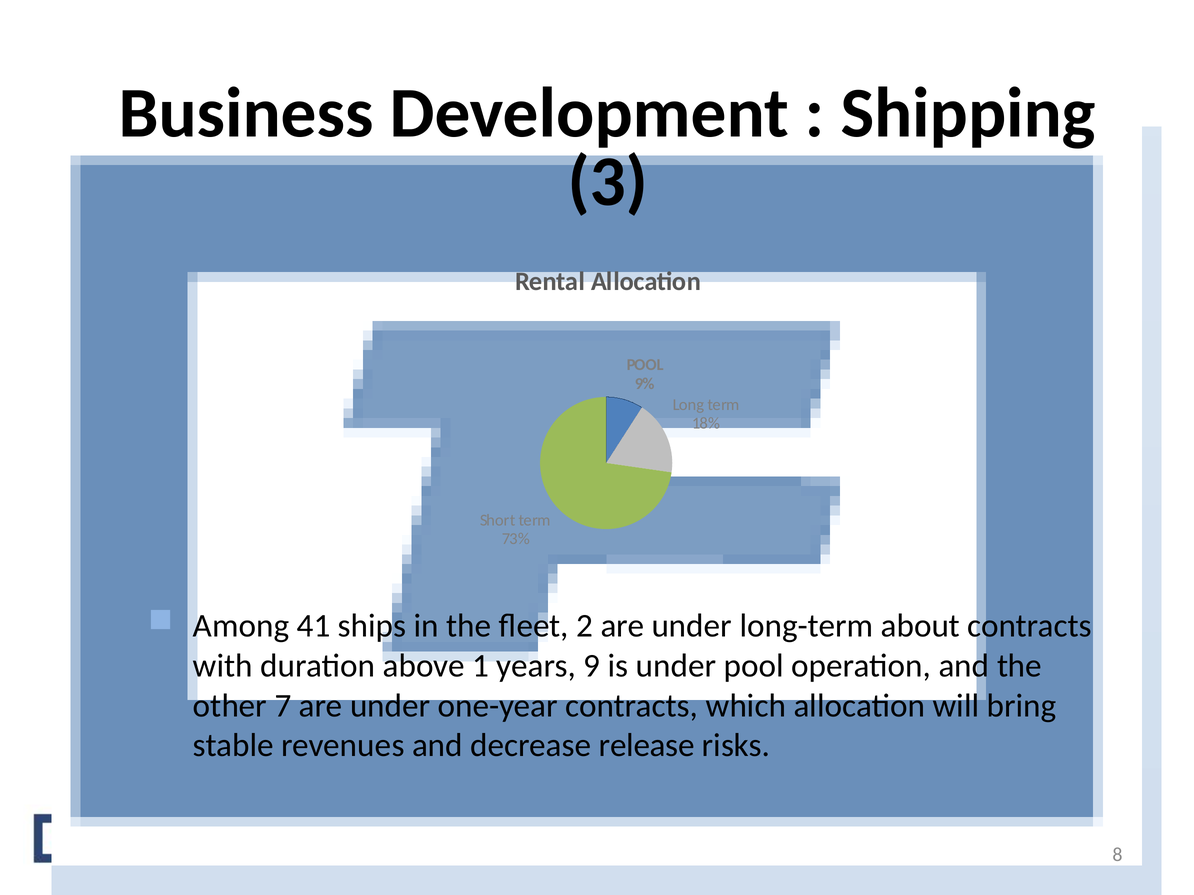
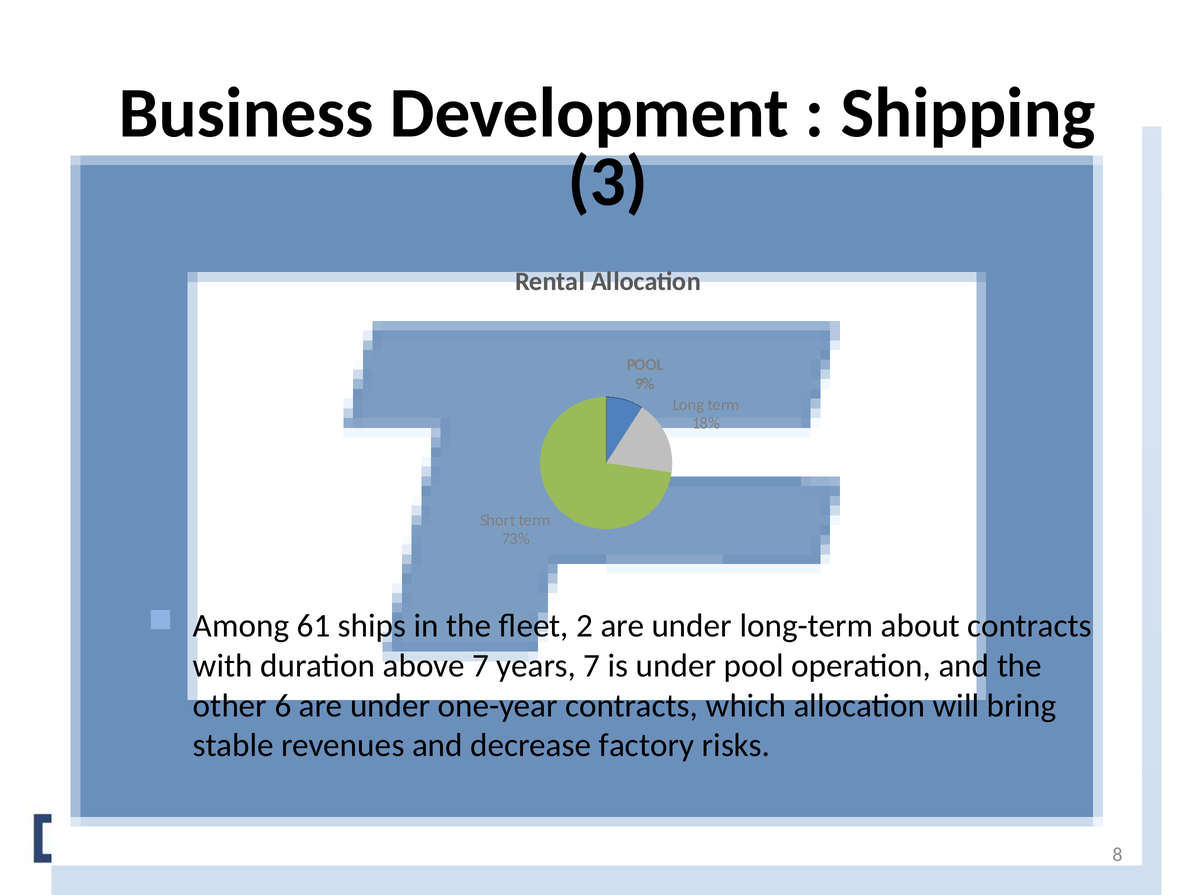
41: 41 -> 61
above 1: 1 -> 7
years 9: 9 -> 7
7: 7 -> 6
release: release -> factory
